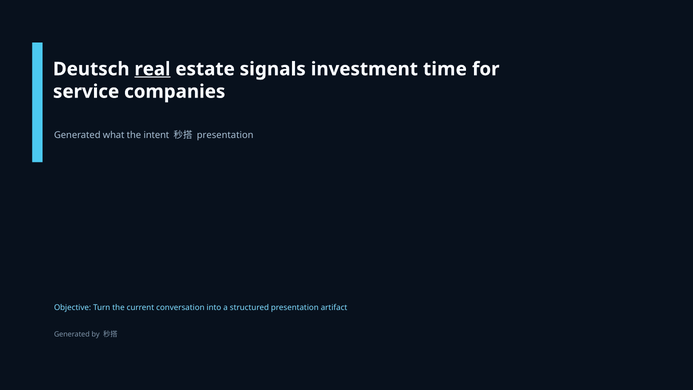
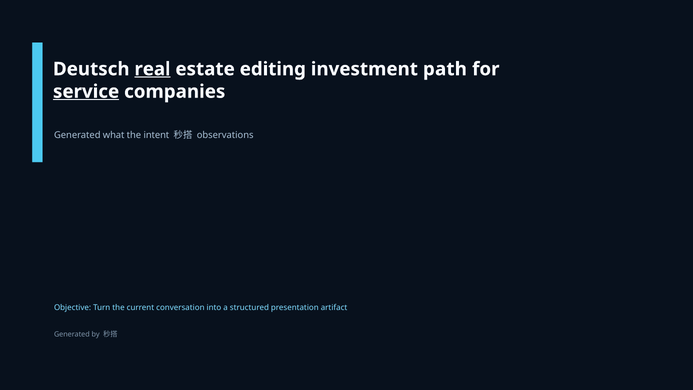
signals: signals -> editing
time: time -> path
service underline: none -> present
presentation at (225, 135): presentation -> observations
